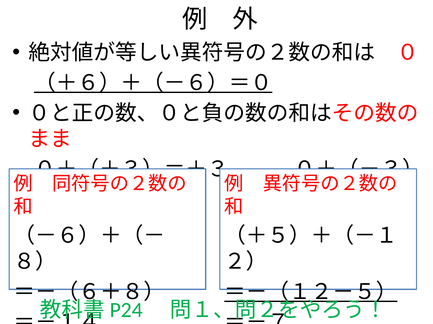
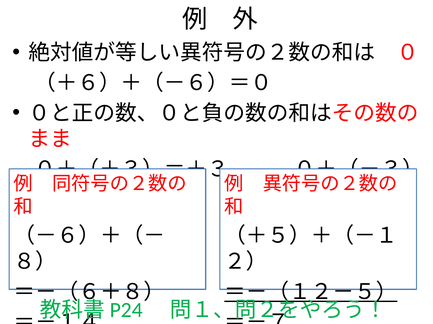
（＋６）＋（－６）＝０ underline: present -> none
